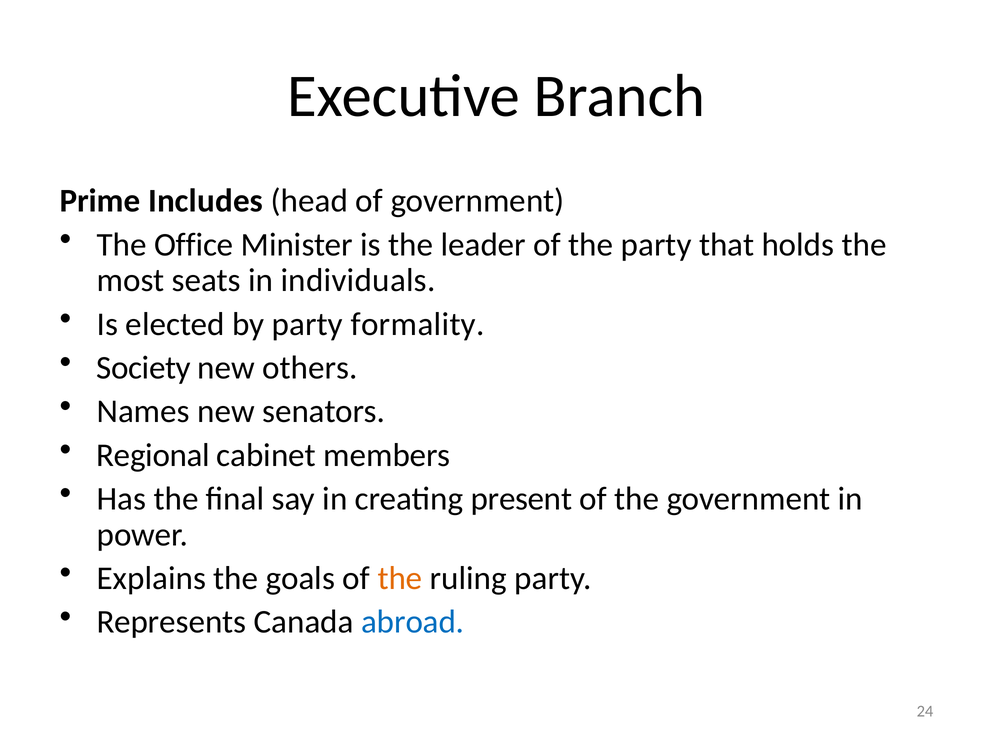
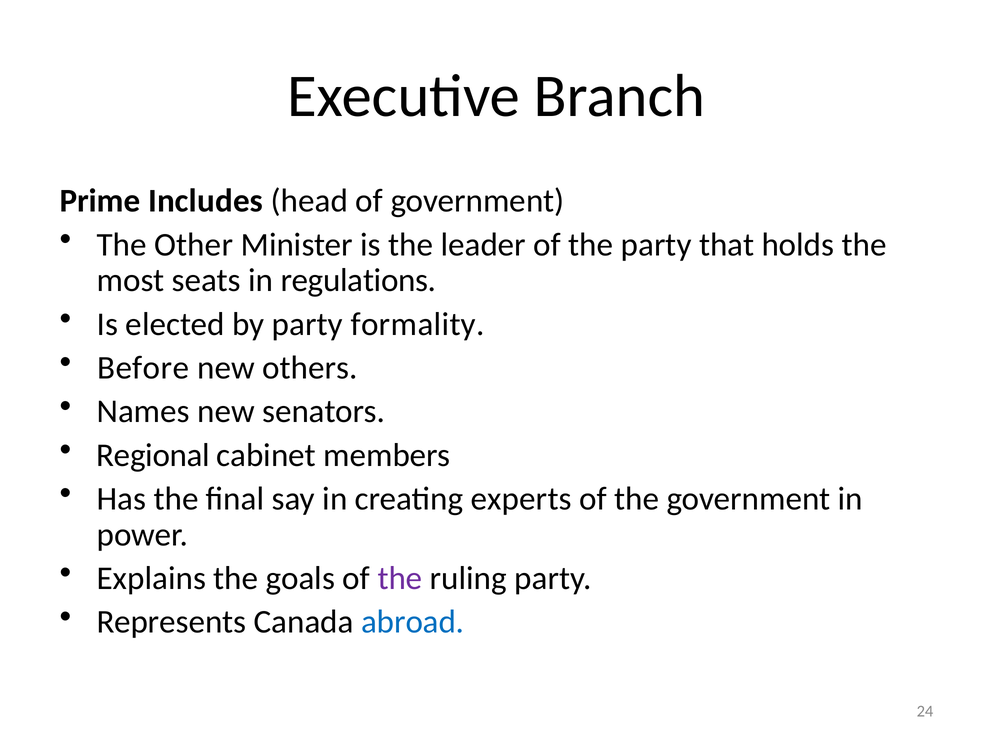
Office: Office -> Other
individuals: individuals -> regulations
Society: Society -> Before
present: present -> experts
the at (400, 578) colour: orange -> purple
